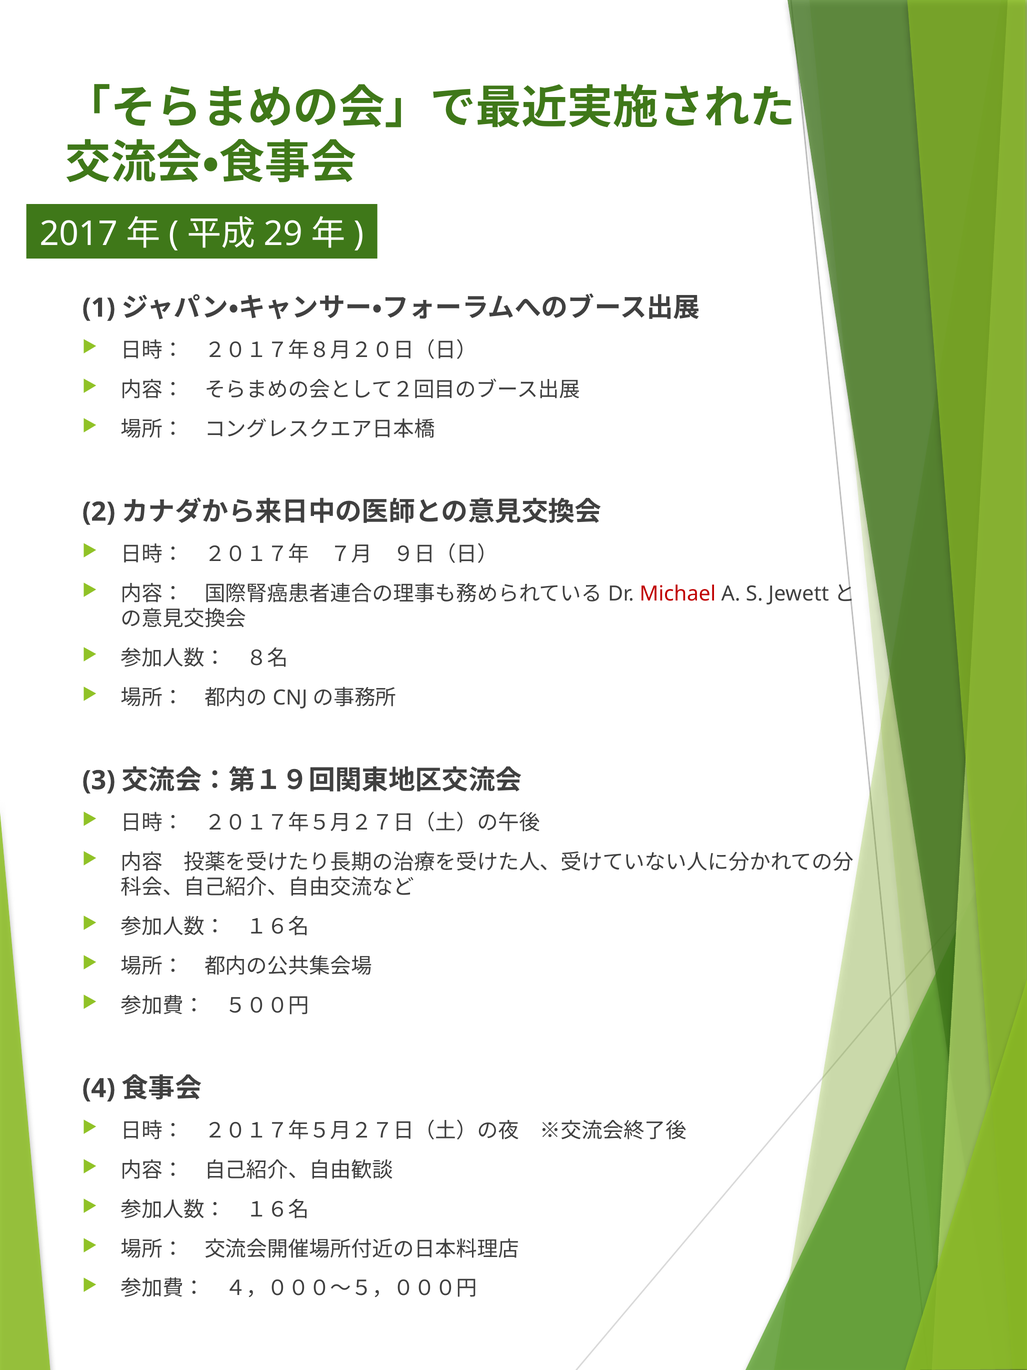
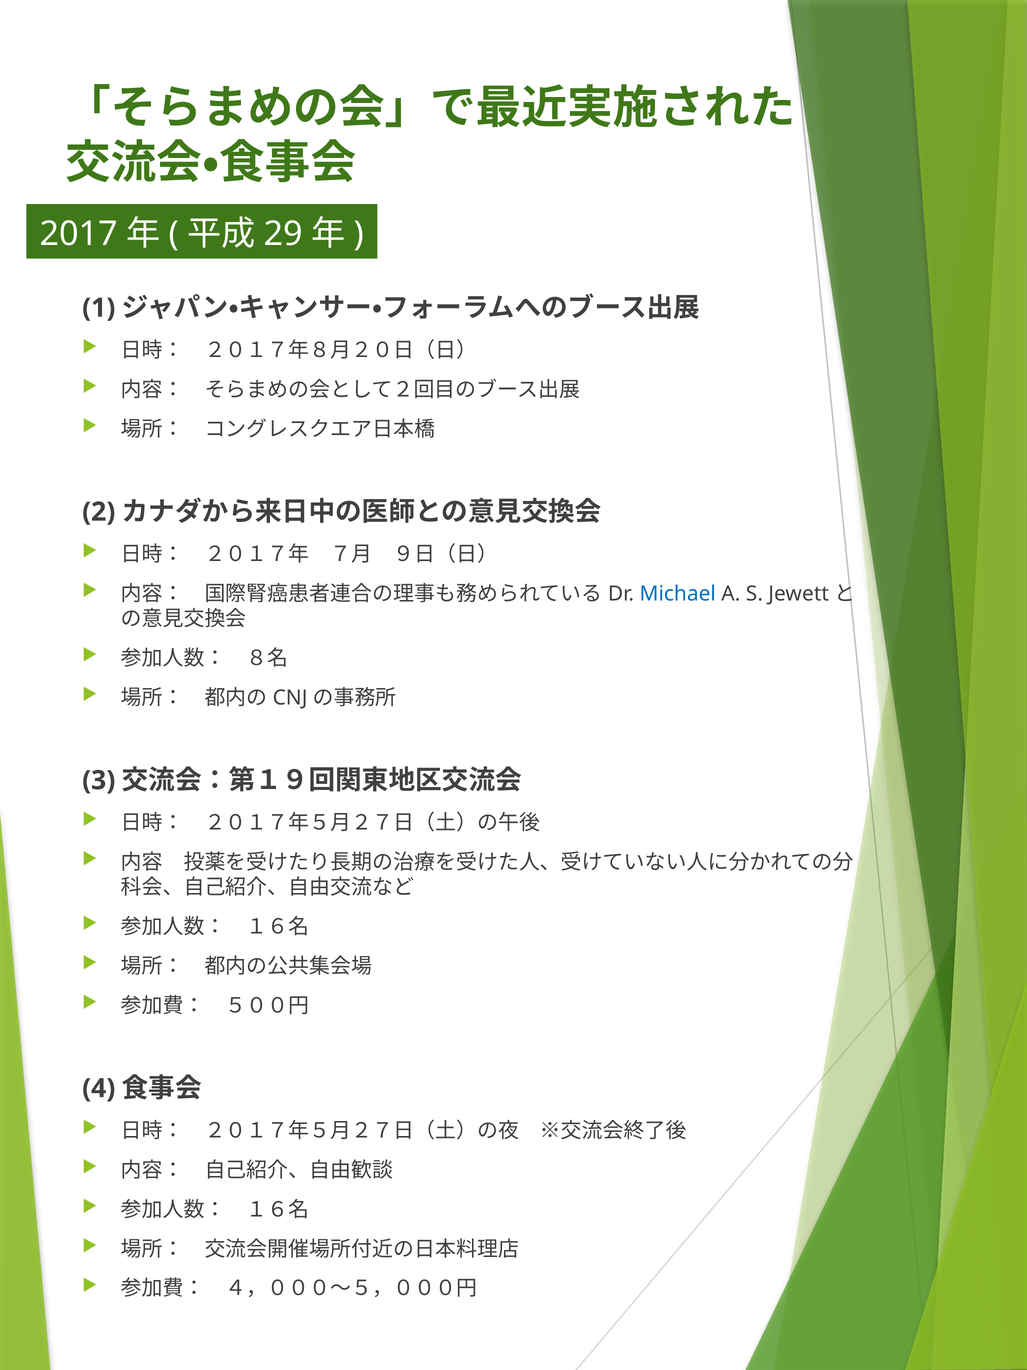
Michael colour: red -> blue
